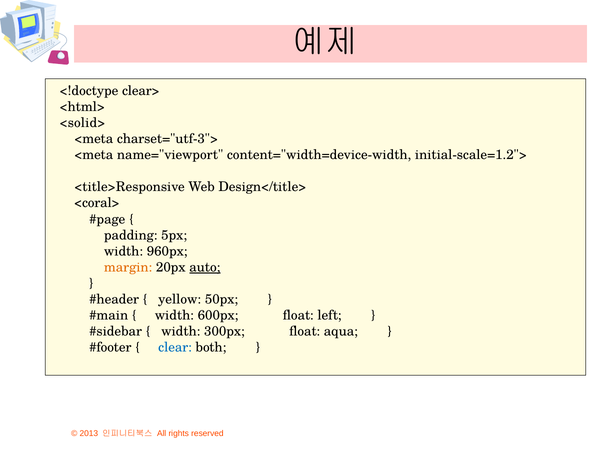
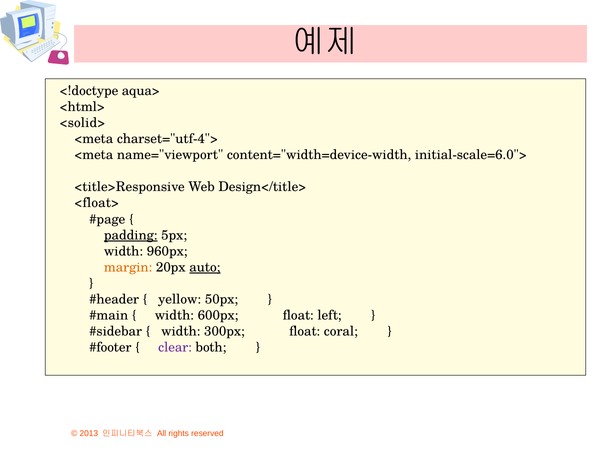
clear>: clear> -> aqua>
charset="utf-3">: charset="utf-3"> -> charset="utf-4">
initial-scale=1.2">: initial-scale=1.2"> -> initial-scale=6.0">
<coral>: <coral> -> <float>
padding underline: none -> present
aqua: aqua -> coral
clear colour: blue -> purple
